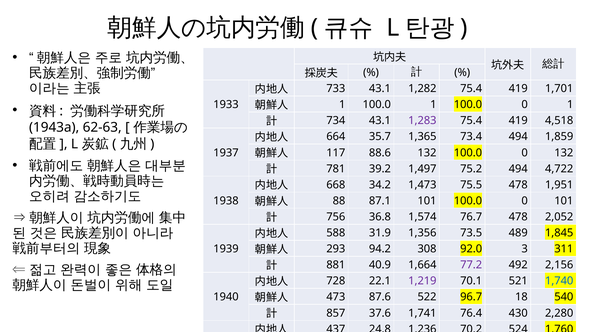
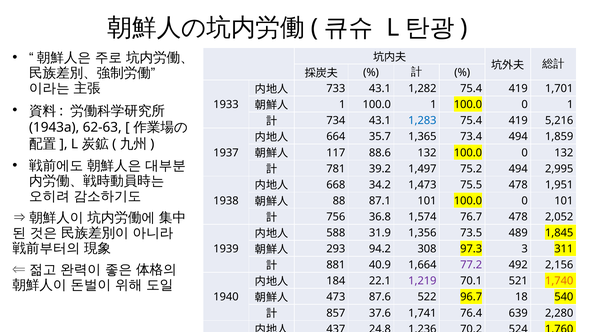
1,283 colour: purple -> blue
4,518: 4,518 -> 5,216
4,722: 4,722 -> 2,995
92.0: 92.0 -> 97.3
728: 728 -> 184
1,740 colour: blue -> orange
430: 430 -> 639
